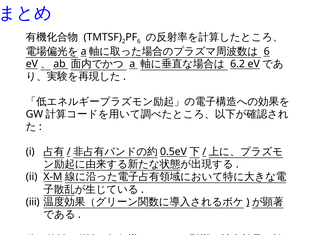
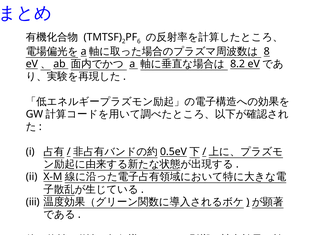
6 at (267, 51): 6 -> 8
6.2: 6.2 -> 8.2
